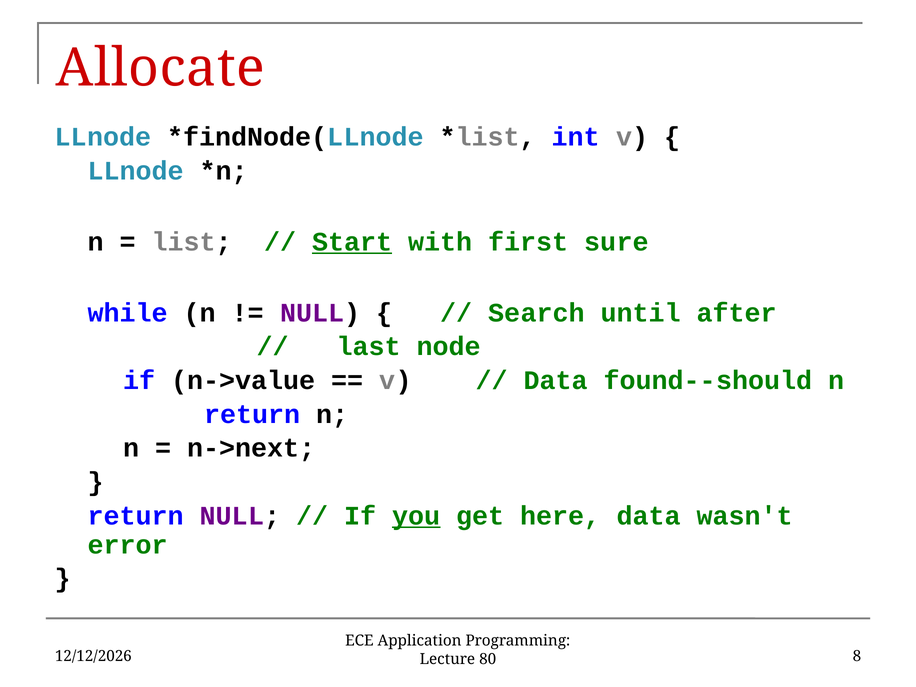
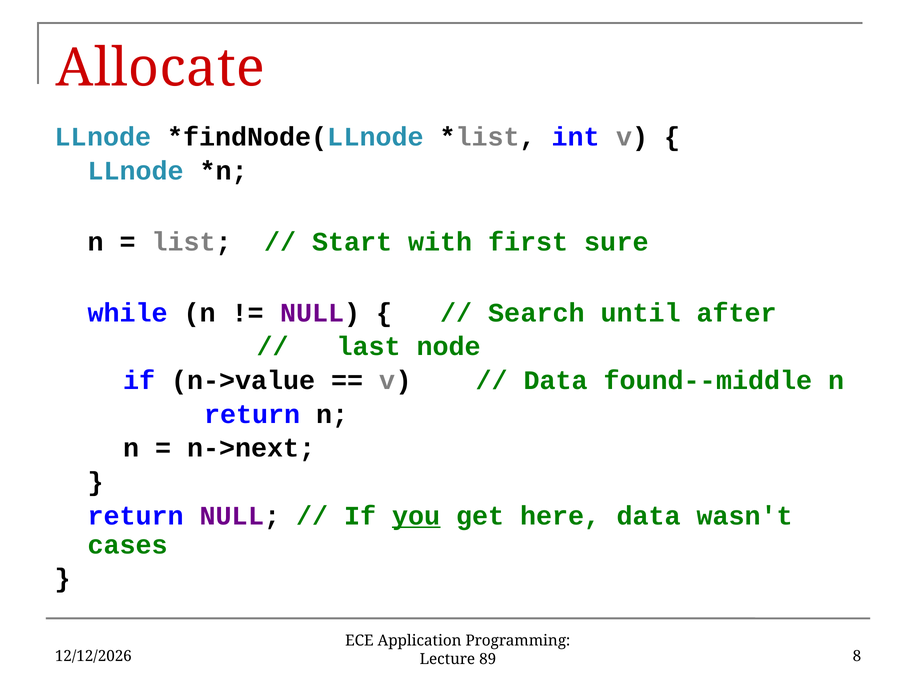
Start underline: present -> none
found--should: found--should -> found--middle
error: error -> cases
80: 80 -> 89
